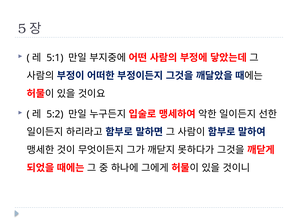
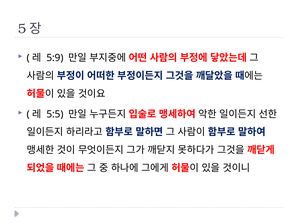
5:1: 5:1 -> 5:9
5:2: 5:2 -> 5:5
